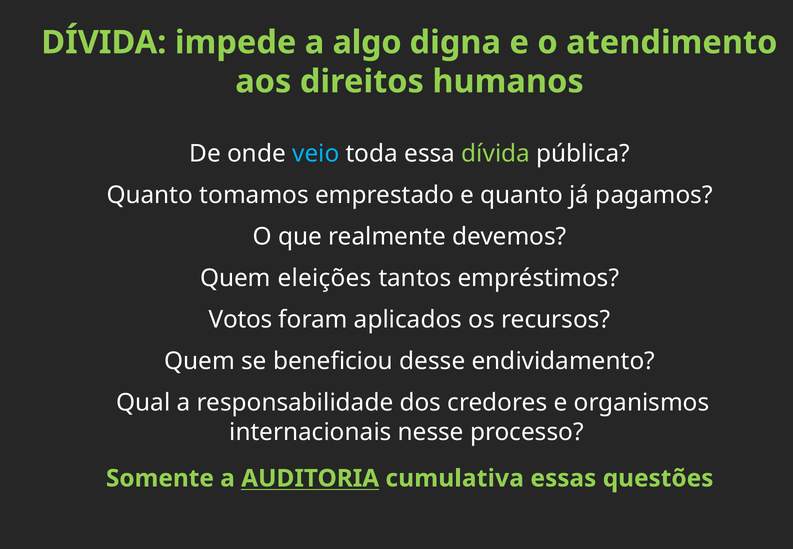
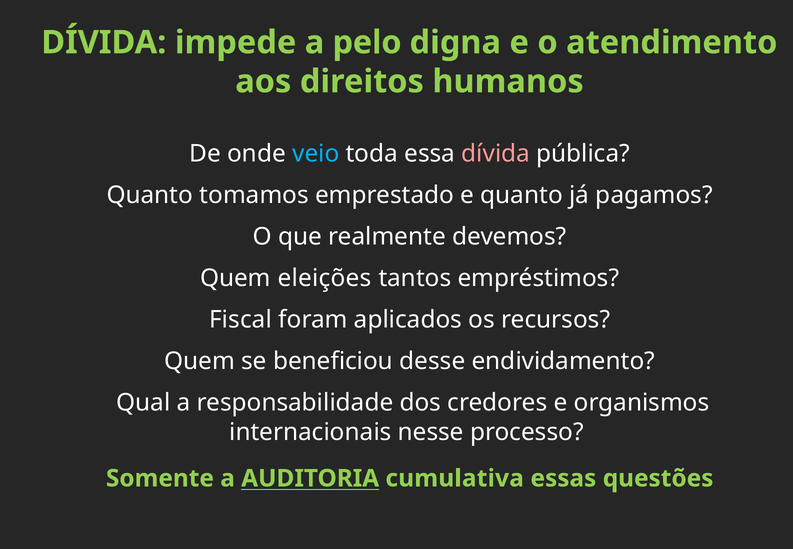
algo: algo -> pelo
dívida at (496, 154) colour: light green -> pink
Votos: Votos -> Fiscal
